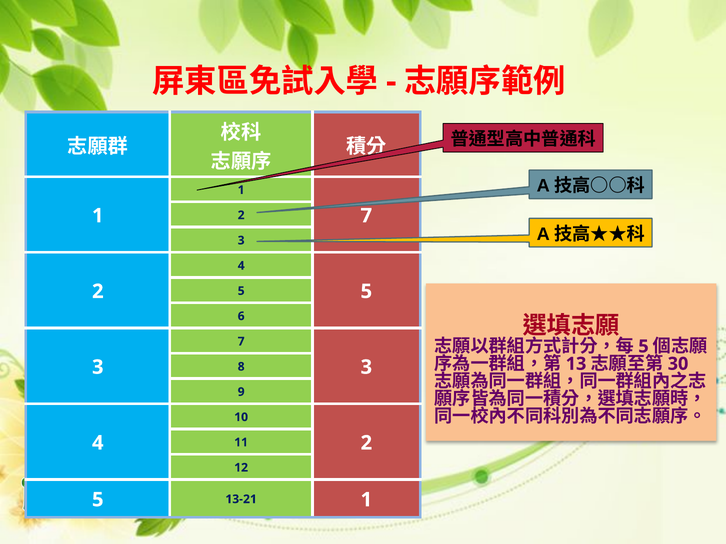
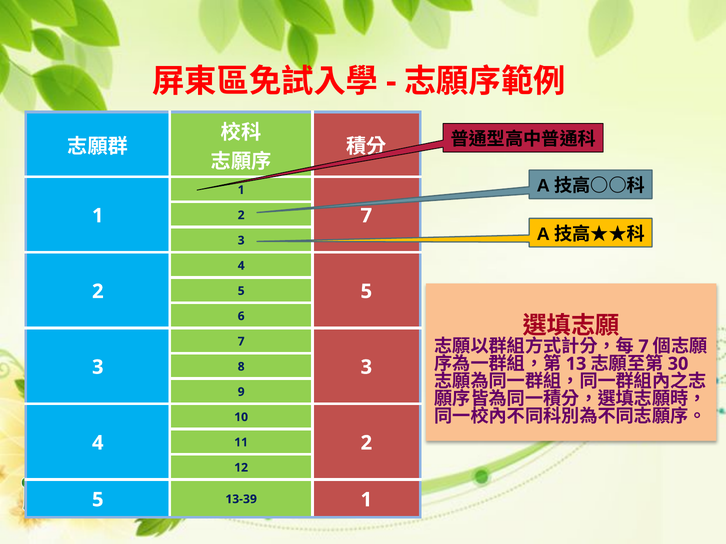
5 at (643, 347): 5 -> 7
13-21: 13-21 -> 13-39
